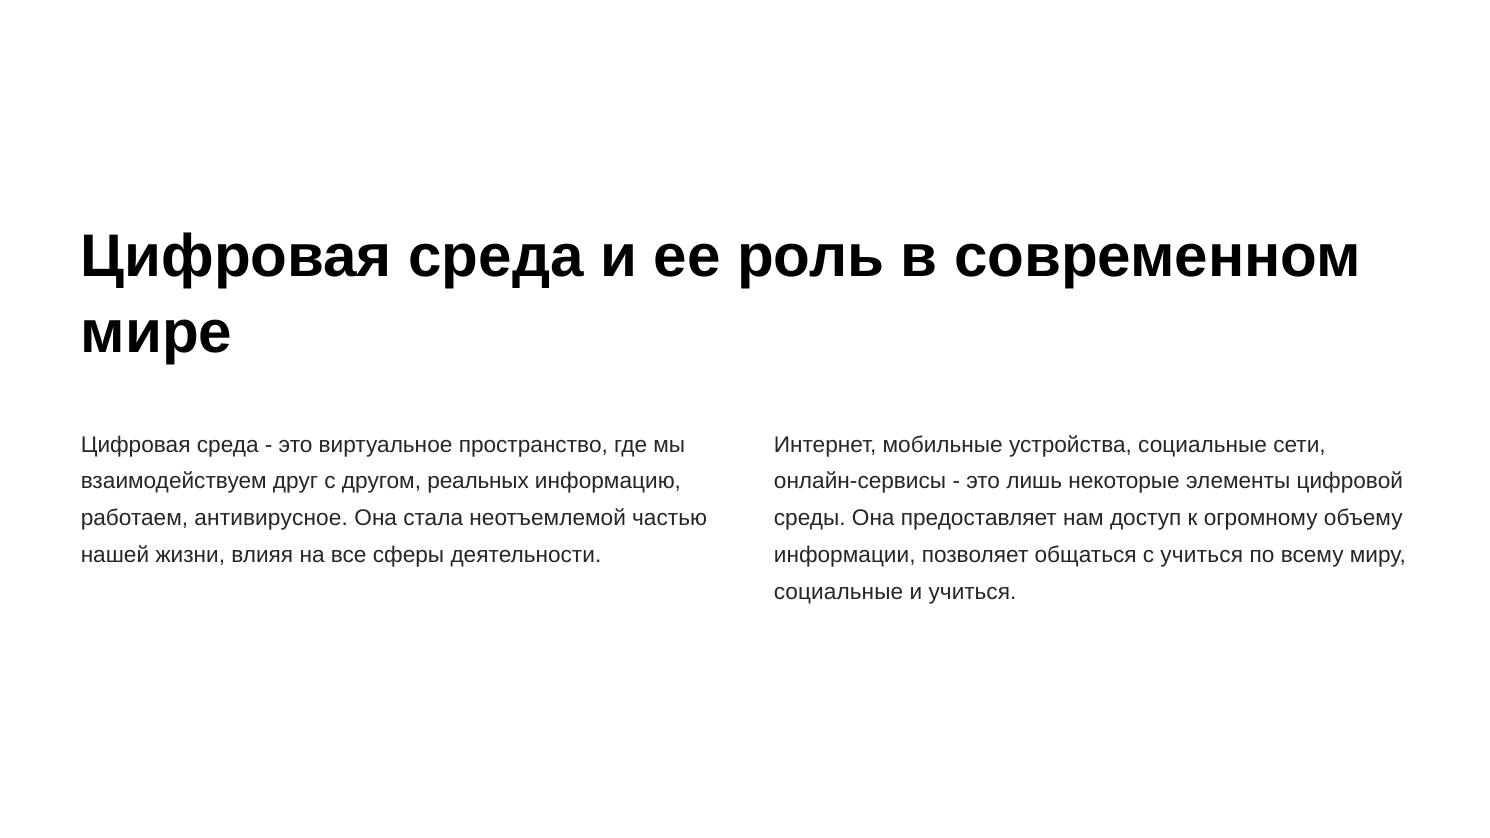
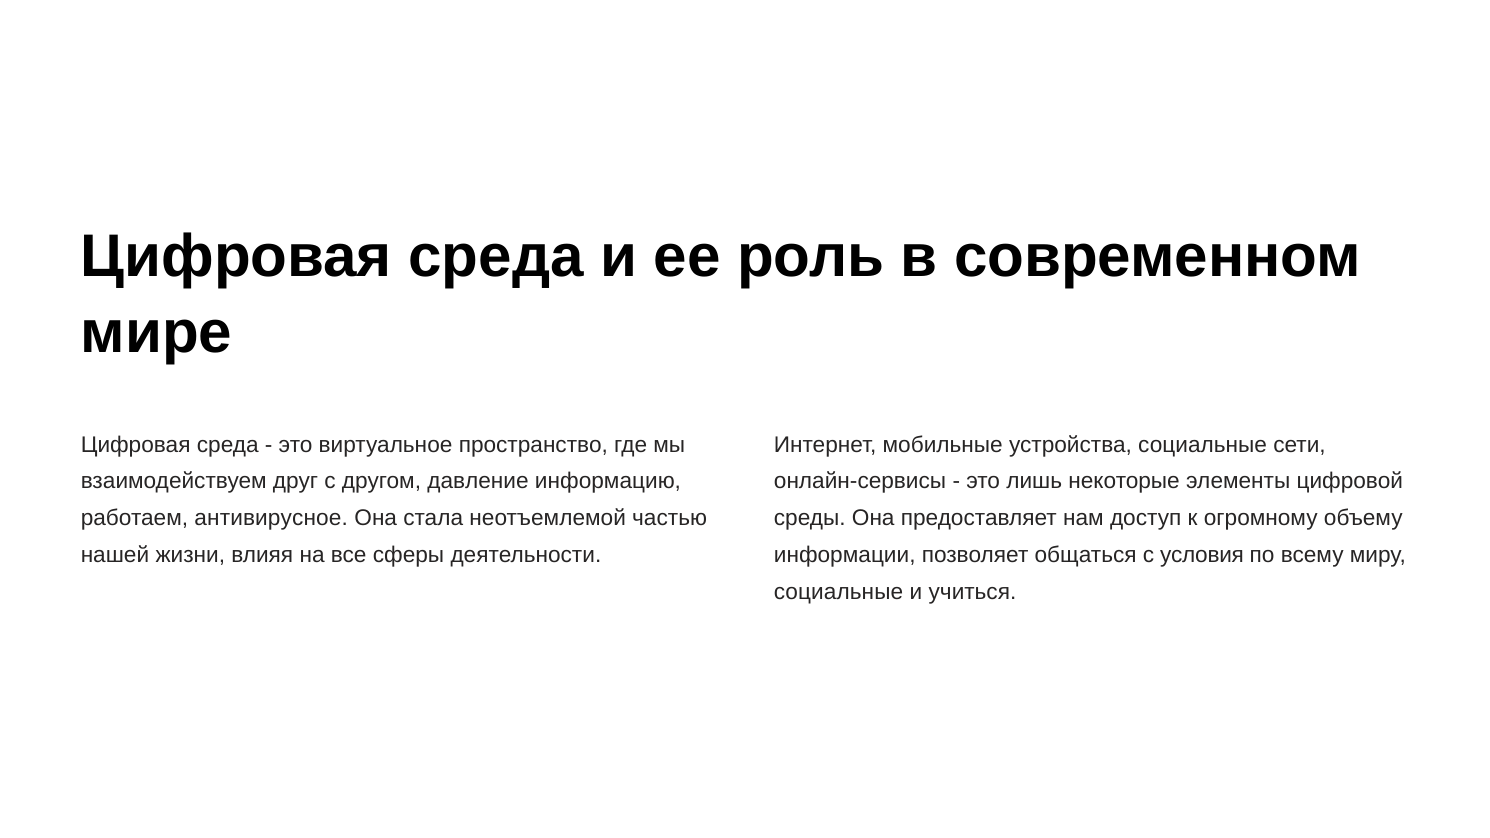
реальных: реальных -> давление
с учиться: учиться -> условия
